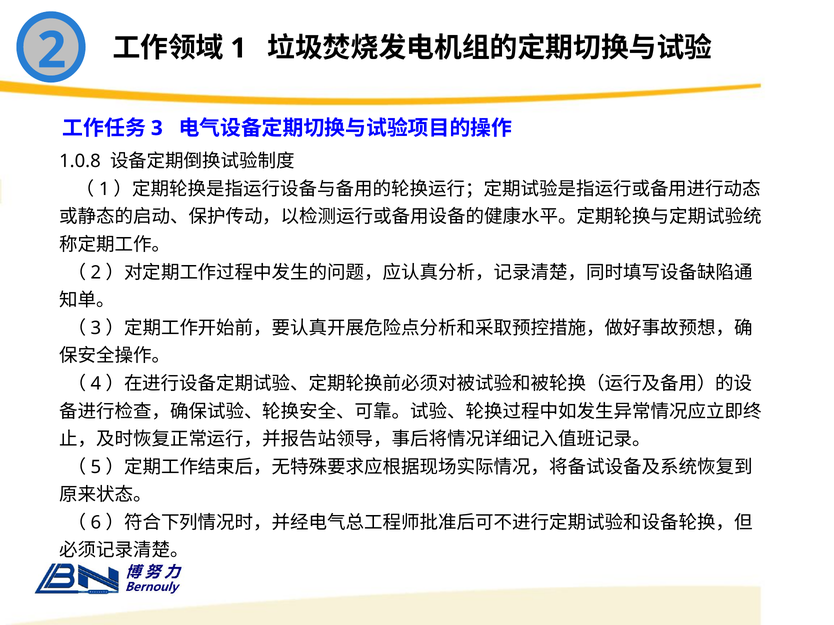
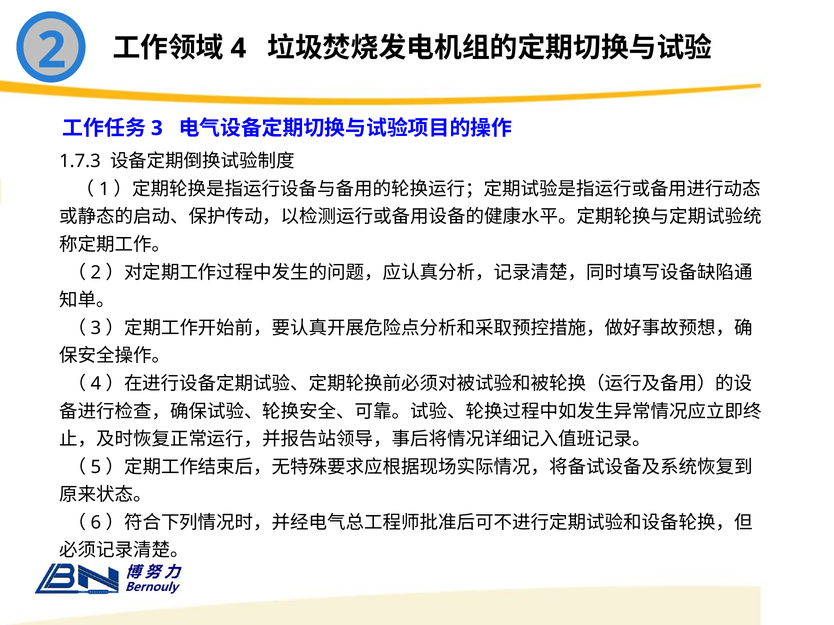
1: 1 -> 4
1.0.8: 1.0.8 -> 1.7.3
